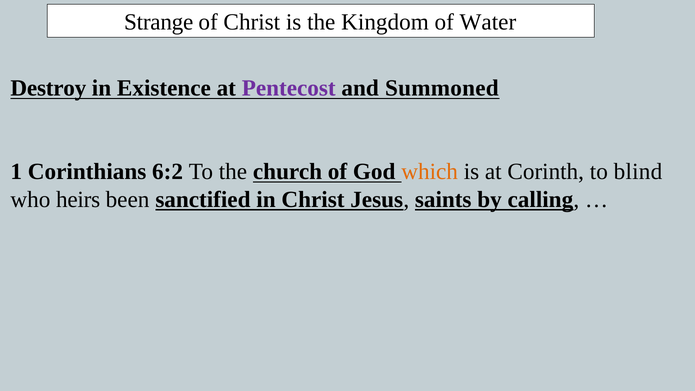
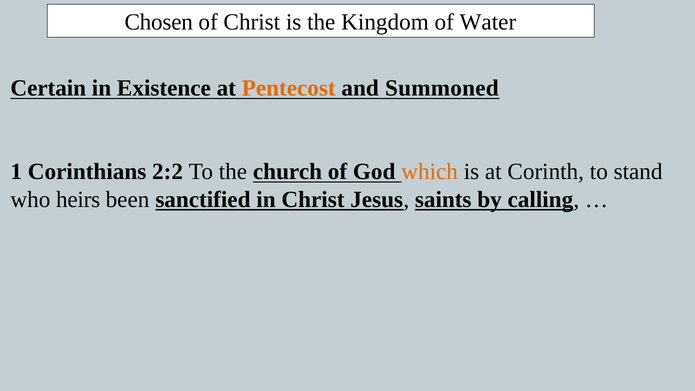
Strange: Strange -> Chosen
Destroy: Destroy -> Certain
Pentecost colour: purple -> orange
6:2: 6:2 -> 2:2
blind: blind -> stand
